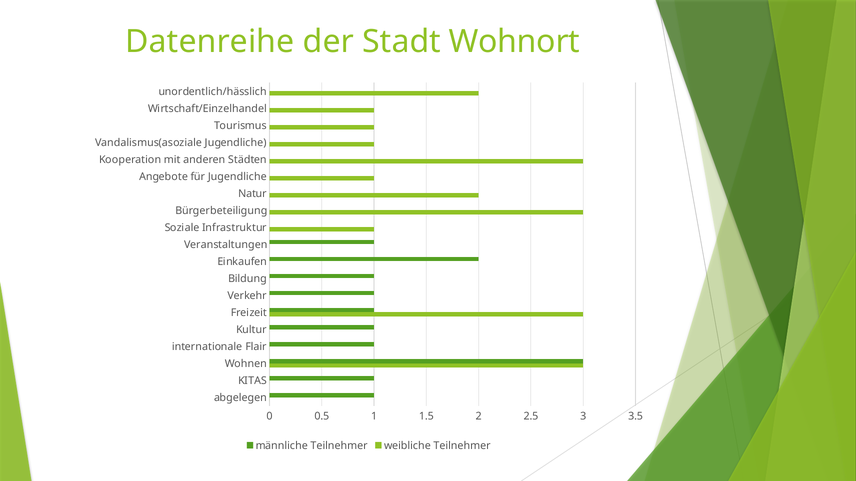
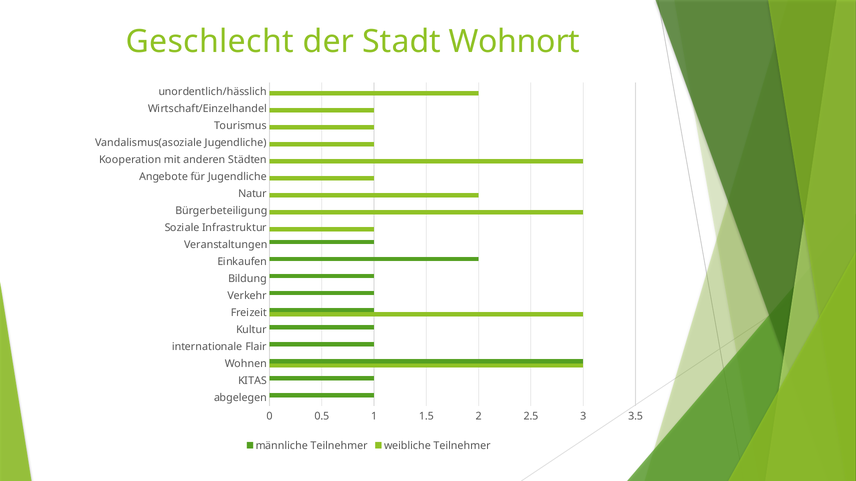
Datenreihe: Datenreihe -> Geschlecht
